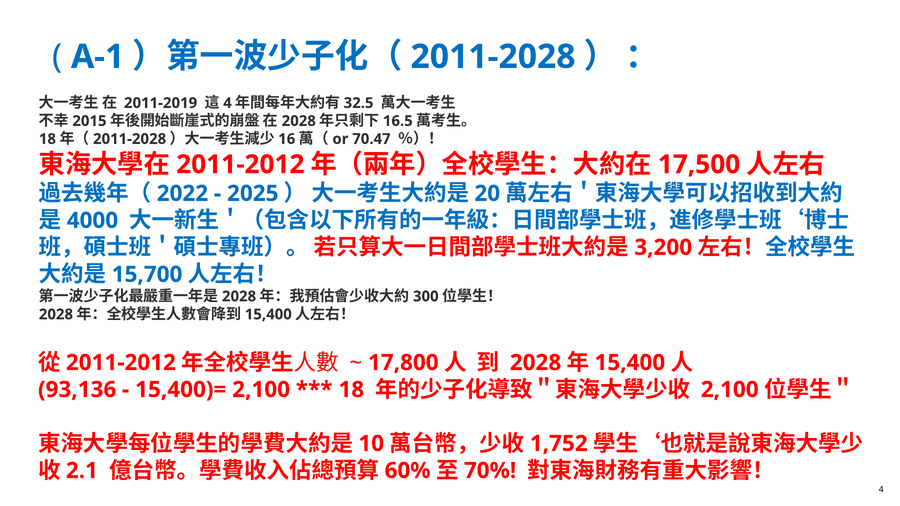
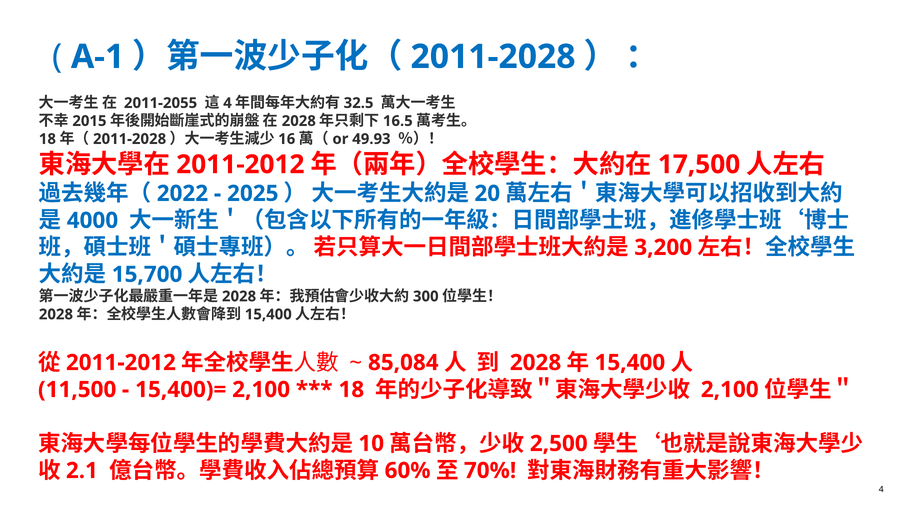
2011-2019: 2011-2019 -> 2011-2055
70.47: 70.47 -> 49.93
17,800: 17,800 -> 85,084
93,136: 93,136 -> 11,500
1,752: 1,752 -> 2,500
